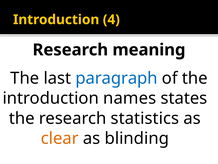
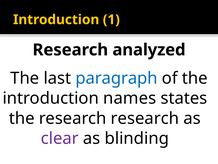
4: 4 -> 1
meaning: meaning -> analyzed
research statistics: statistics -> research
clear colour: orange -> purple
